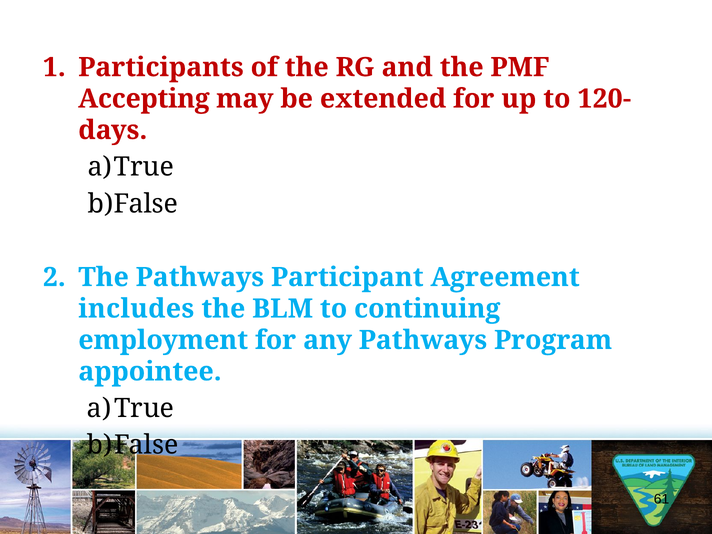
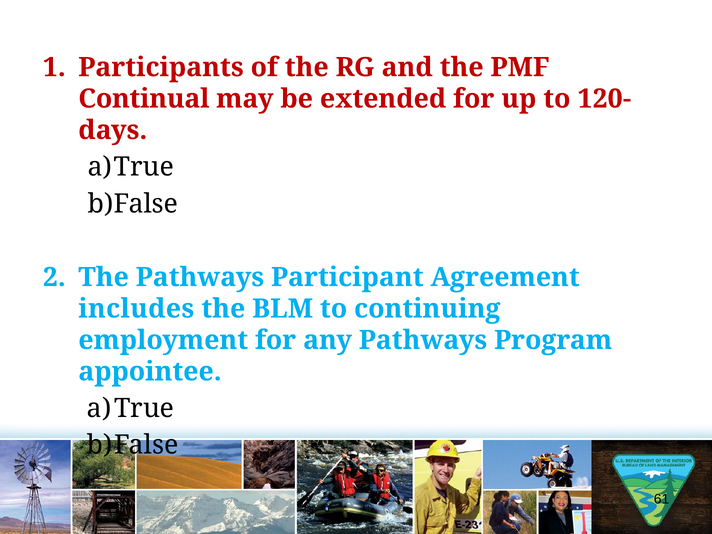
Accepting: Accepting -> Continual
